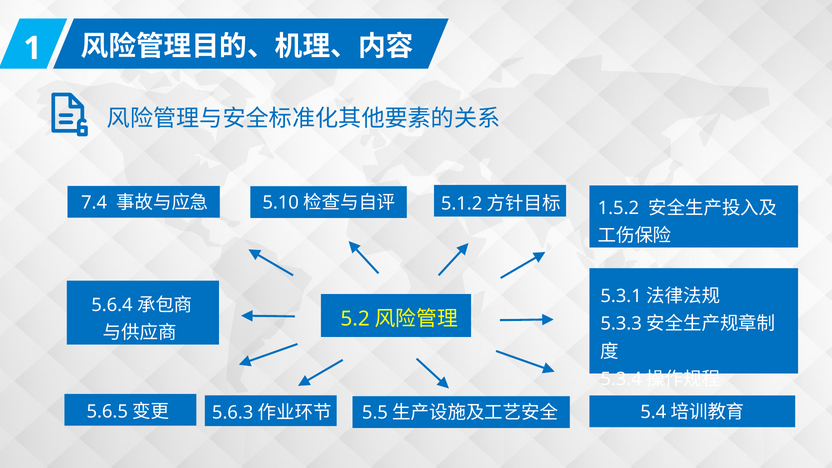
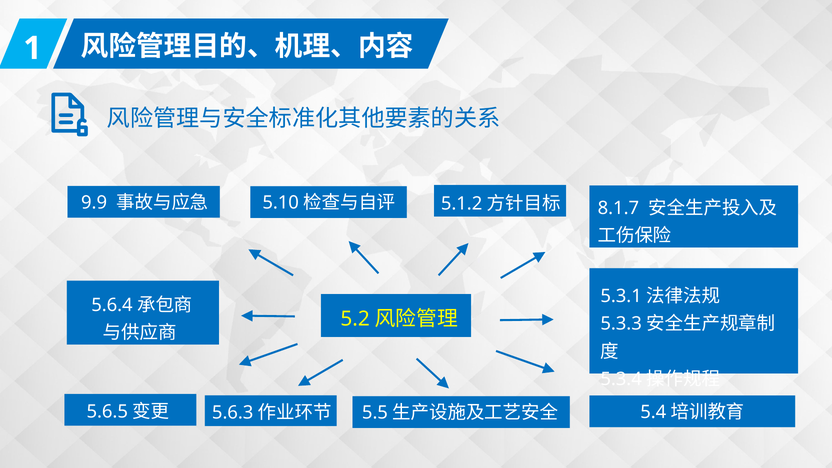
7.4: 7.4 -> 9.9
1.5.2: 1.5.2 -> 8.1.7
